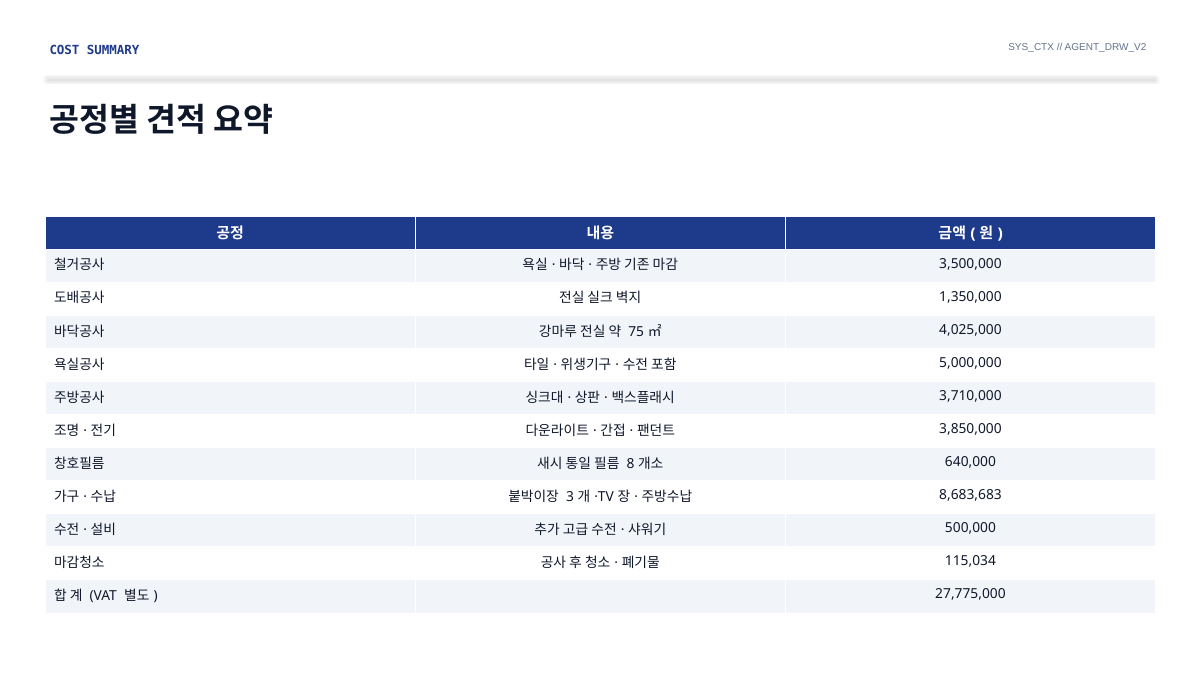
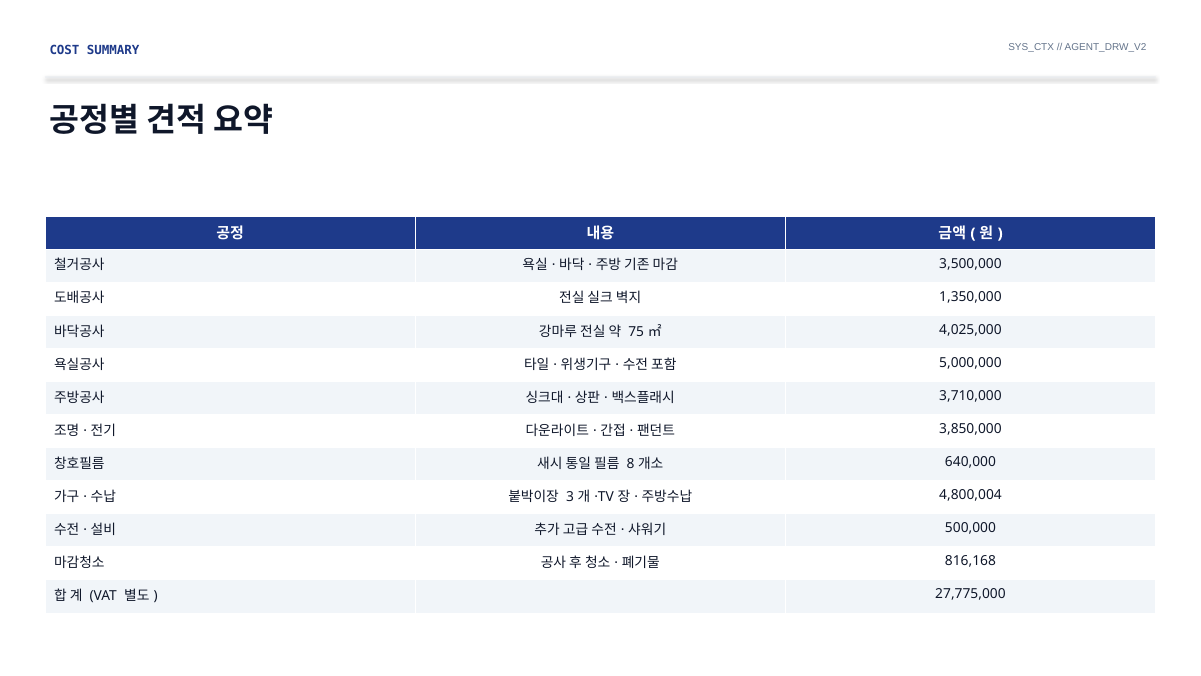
8,683,683: 8,683,683 -> 4,800,004
115,034: 115,034 -> 816,168
